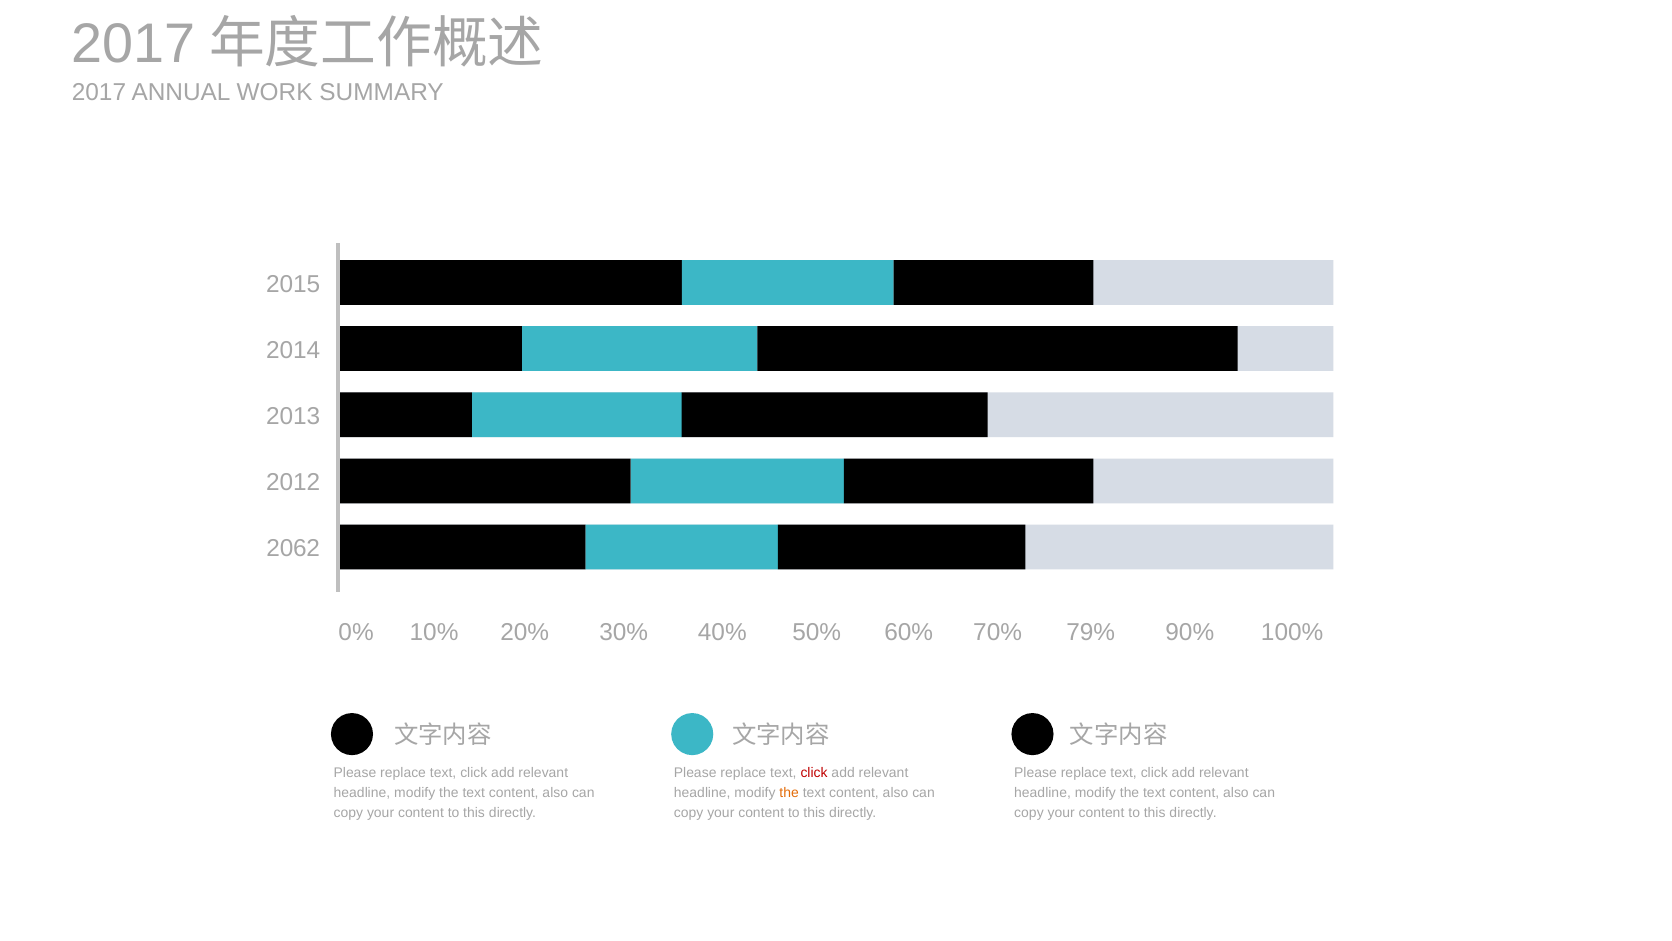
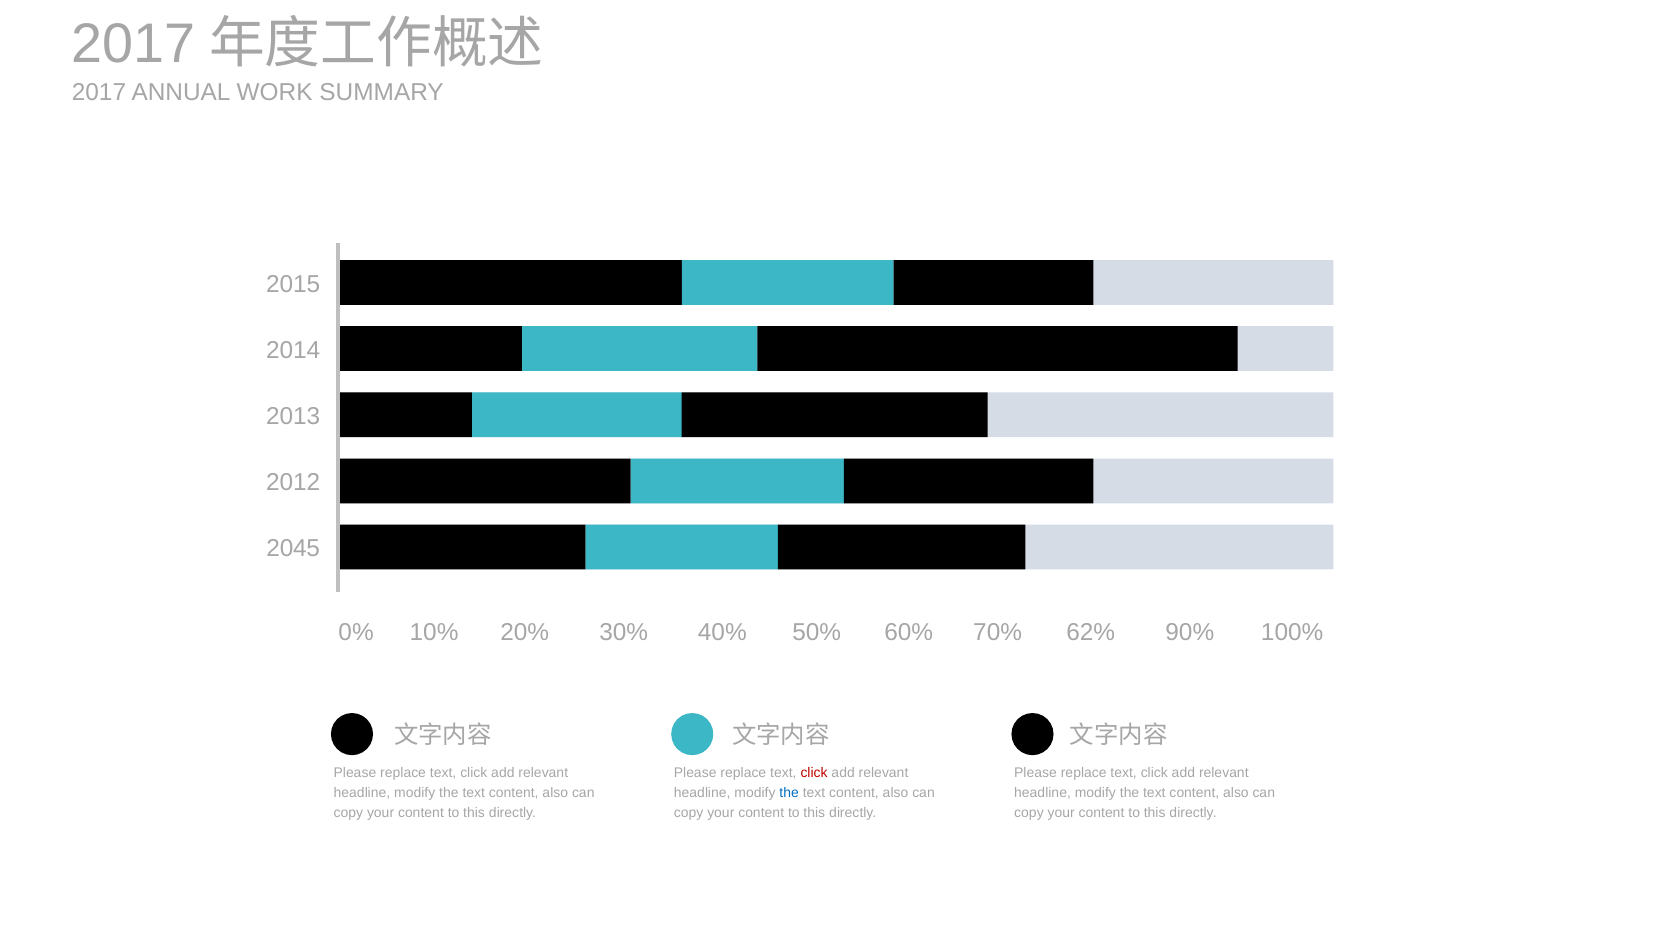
2062: 2062 -> 2045
79%: 79% -> 62%
the at (789, 793) colour: orange -> blue
